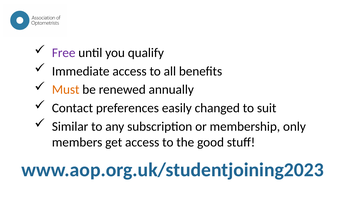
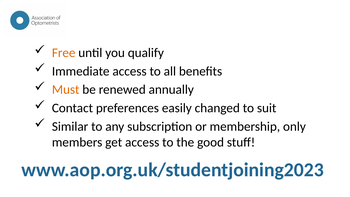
Free colour: purple -> orange
